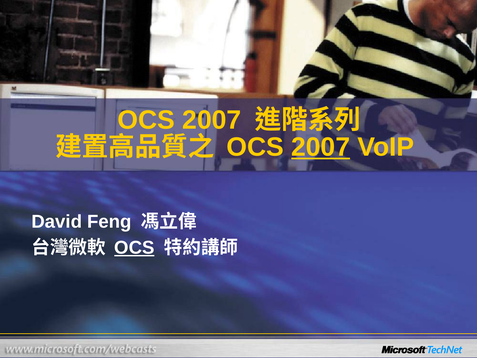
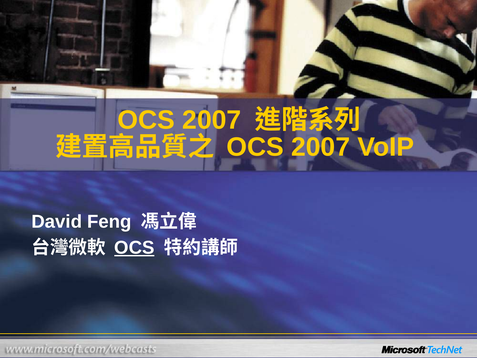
2007 at (321, 147) underline: present -> none
